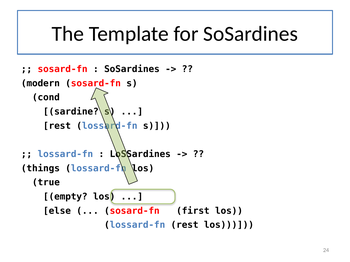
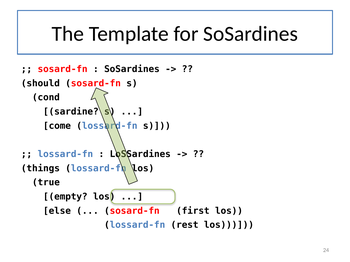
modern: modern -> should
rest at (57, 126): rest -> come
